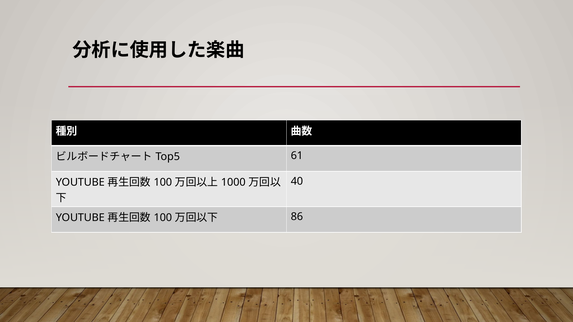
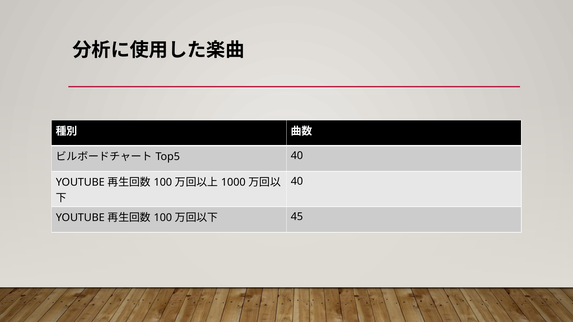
61 at (297, 156): 61 -> 40
86: 86 -> 45
